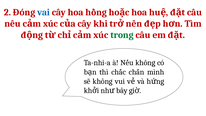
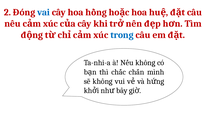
trong colour: green -> blue
